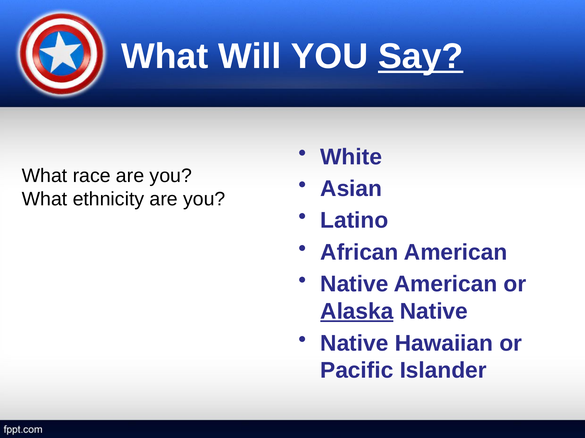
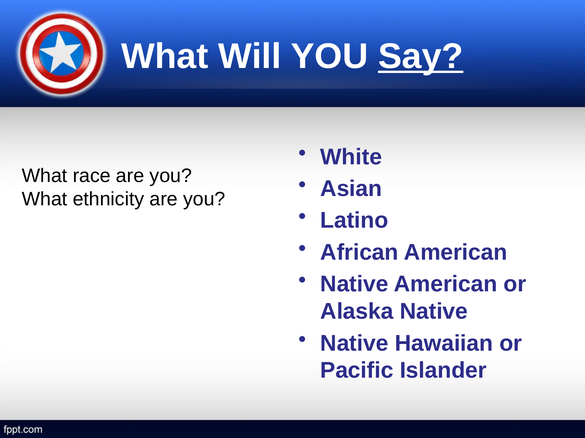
Alaska underline: present -> none
